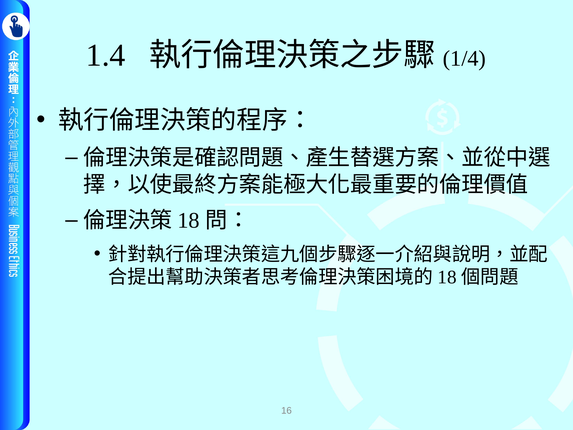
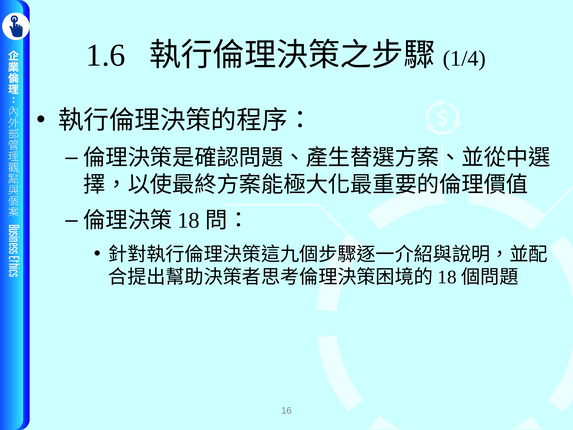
1.4: 1.4 -> 1.6
